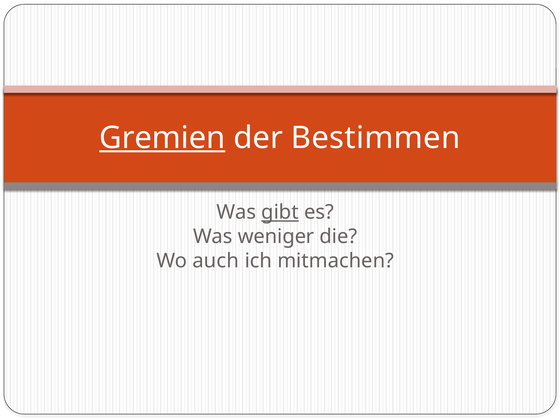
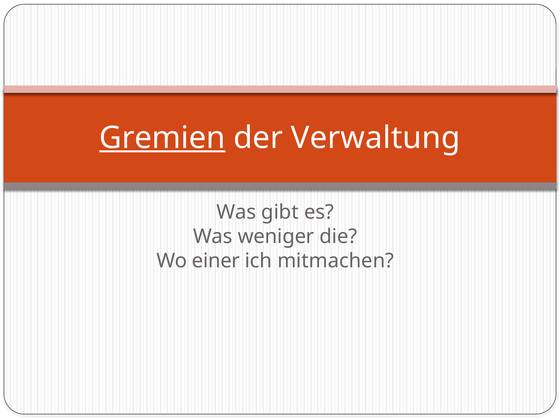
Bestimmen: Bestimmen -> Verwaltung
gibt underline: present -> none
auch: auch -> einer
